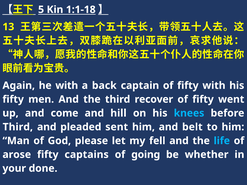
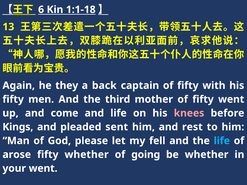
5: 5 -> 6
he with: with -> they
recover: recover -> mother
and hill: hill -> life
knees colour: light blue -> pink
Third at (18, 127): Third -> Kings
belt: belt -> rest
fifty captains: captains -> whether
your done: done -> went
